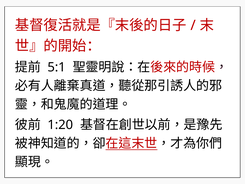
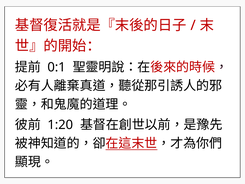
5:1: 5:1 -> 0:1
